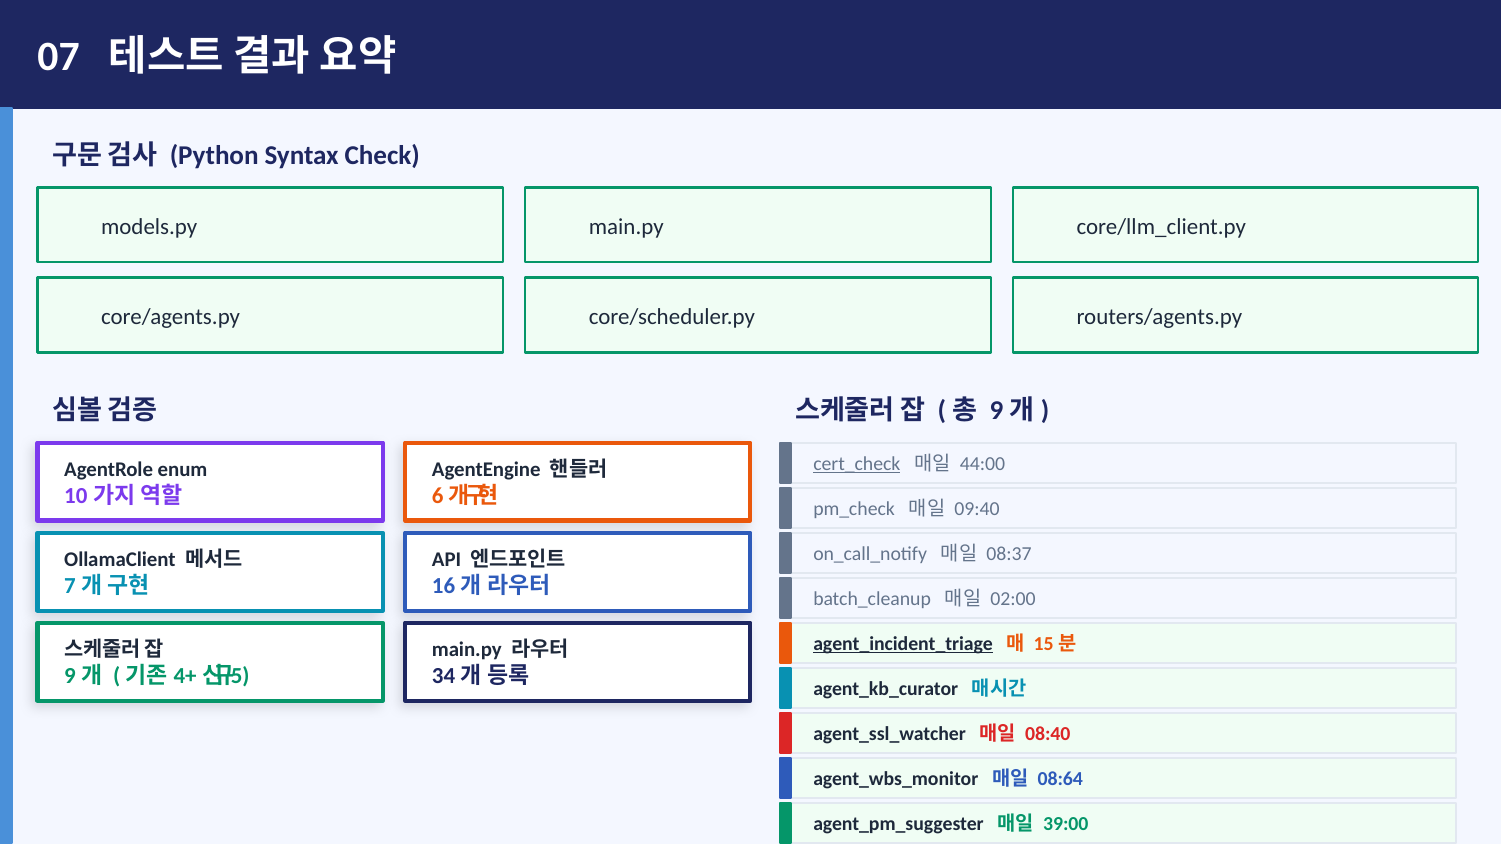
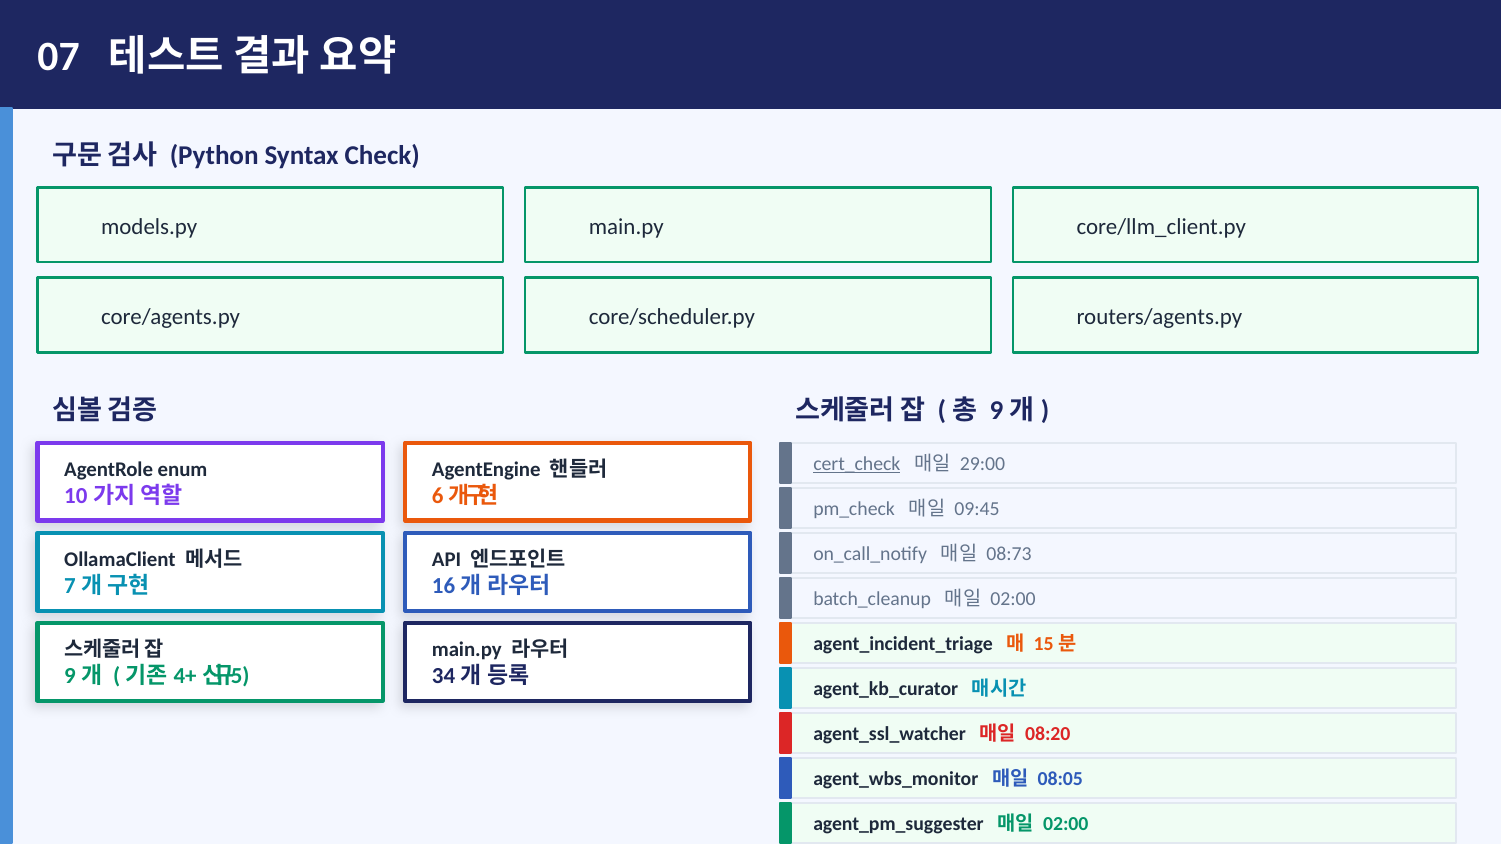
44:00: 44:00 -> 29:00
09:40: 09:40 -> 09:45
08:37: 08:37 -> 08:73
agent_incident_triage underline: present -> none
08:40: 08:40 -> 08:20
08:64: 08:64 -> 08:05
39:00 at (1066, 825): 39:00 -> 02:00
